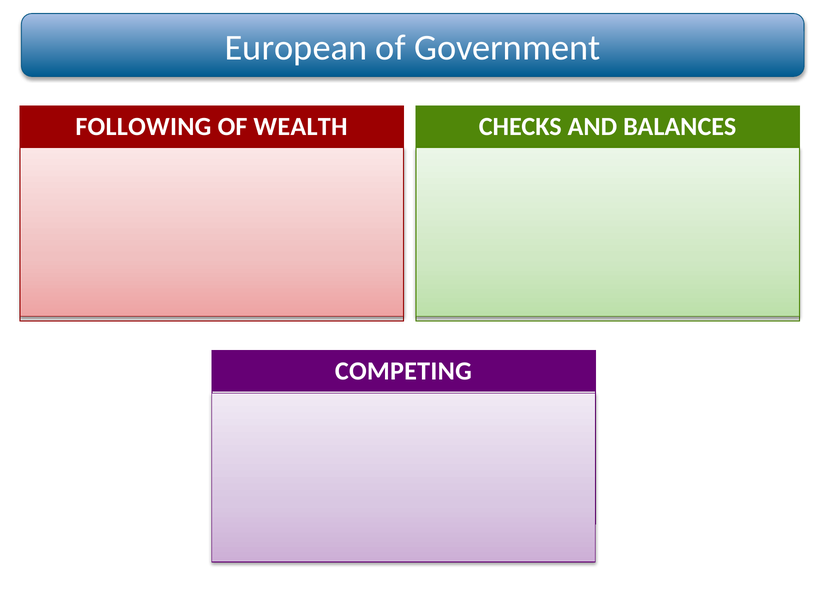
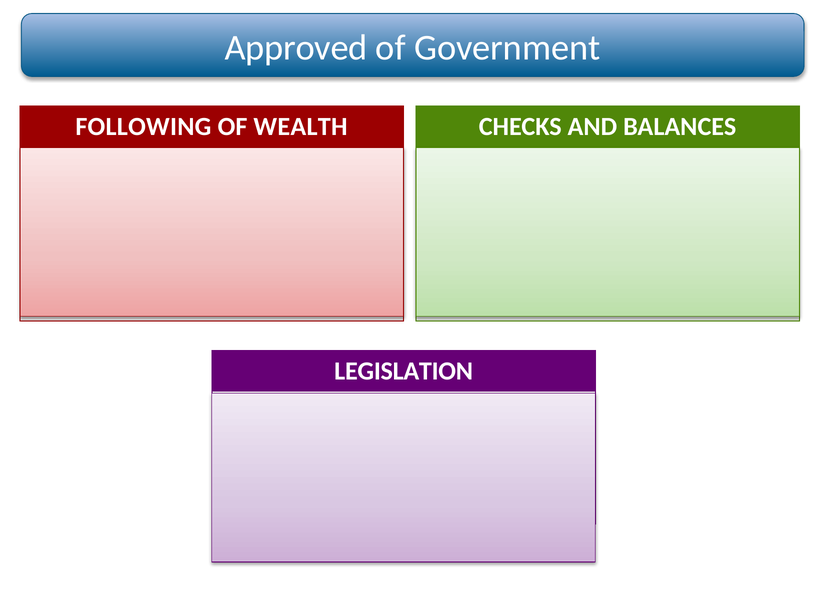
European: European -> Approved
COMPETING: COMPETING -> LEGISLATION
